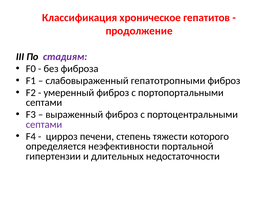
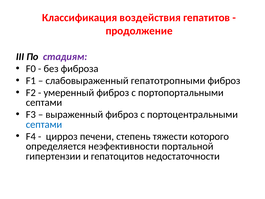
хроническое: хроническое -> воздействия
септами at (44, 124) colour: purple -> blue
длительных: длительных -> гепатоцитов
